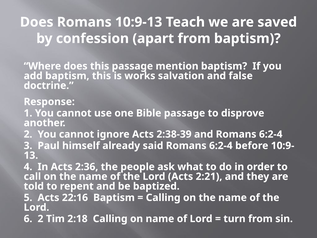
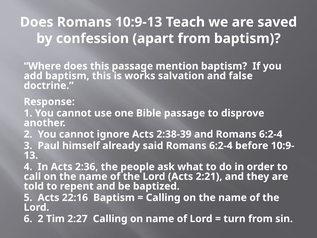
2:18: 2:18 -> 2:27
